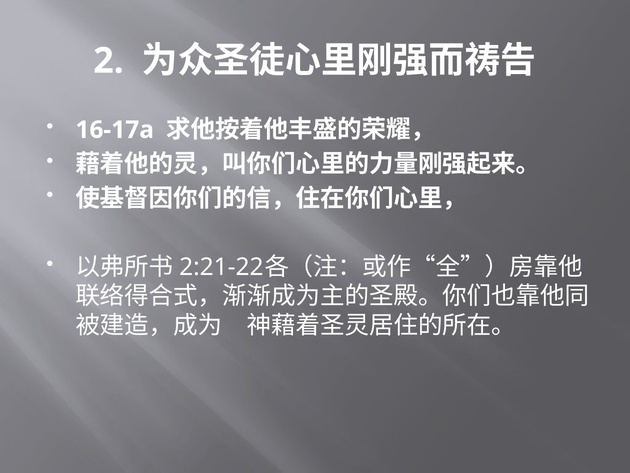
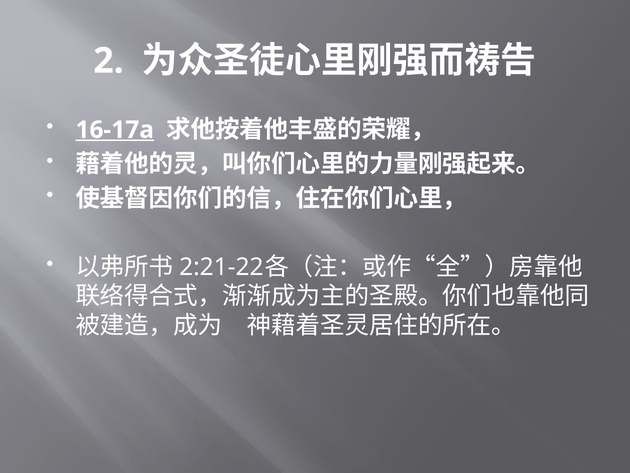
16-17a underline: none -> present
